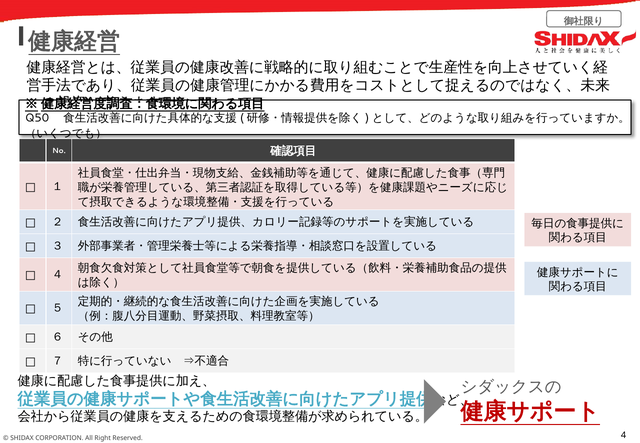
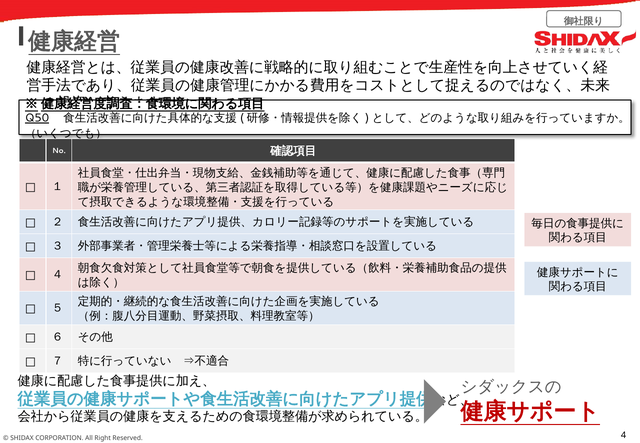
Q50 underline: none -> present
